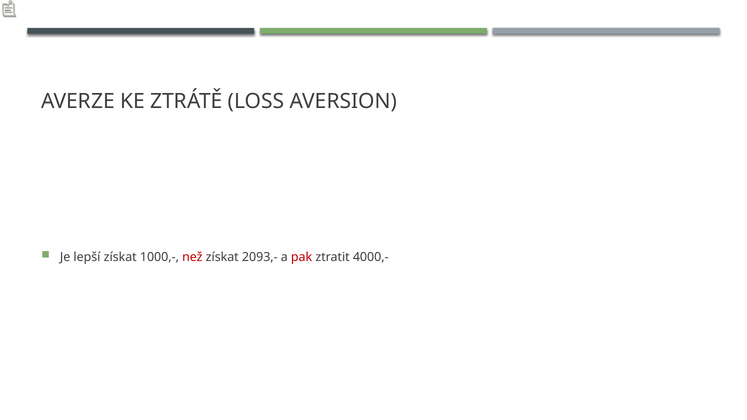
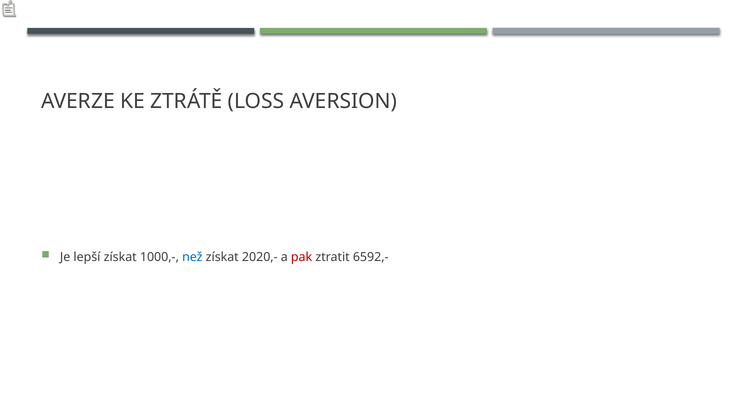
než colour: red -> blue
2093,-: 2093,- -> 2020,-
4000,-: 4000,- -> 6592,-
